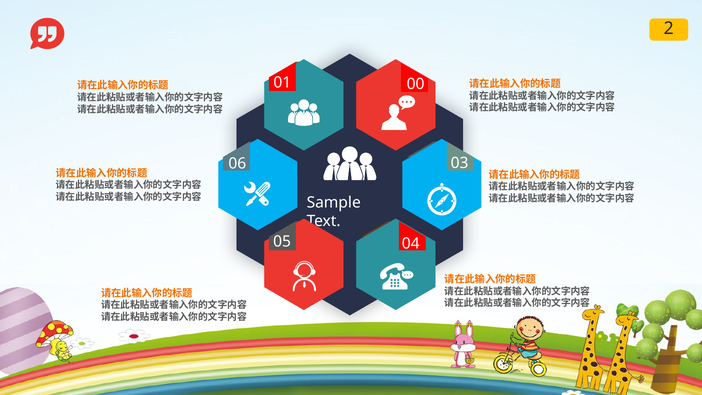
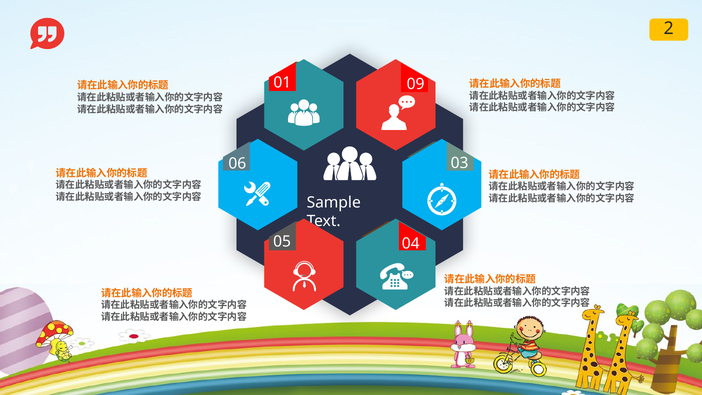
00: 00 -> 09
